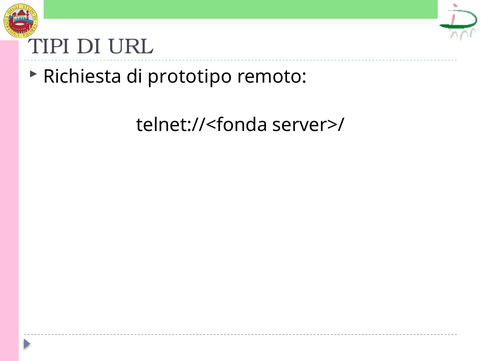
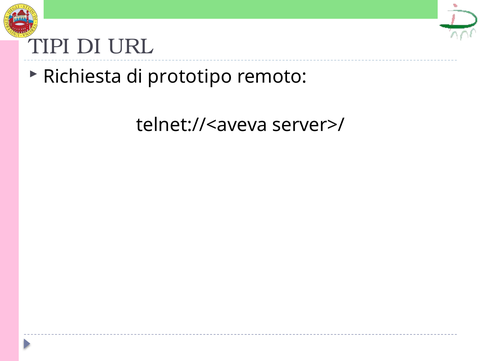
telnet://<fonda: telnet://<fonda -> telnet://<aveva
